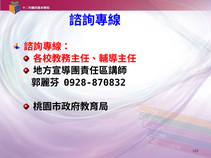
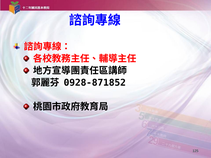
0928-870832: 0928-870832 -> 0928-871852
